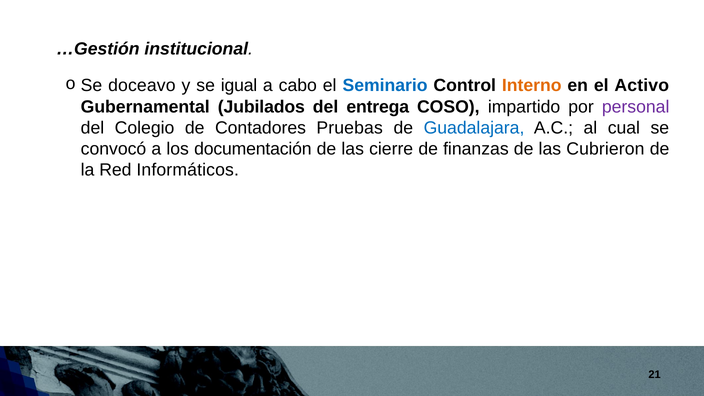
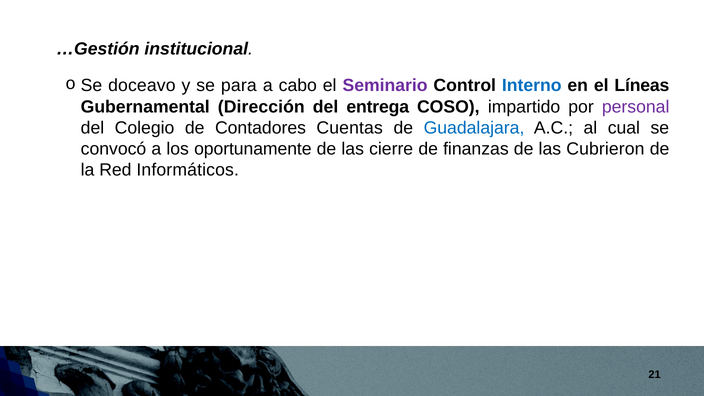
igual: igual -> para
Seminario colour: blue -> purple
Interno colour: orange -> blue
Activo: Activo -> Líneas
Jubilados: Jubilados -> Dirección
Pruebas: Pruebas -> Cuentas
documentación: documentación -> oportunamente
